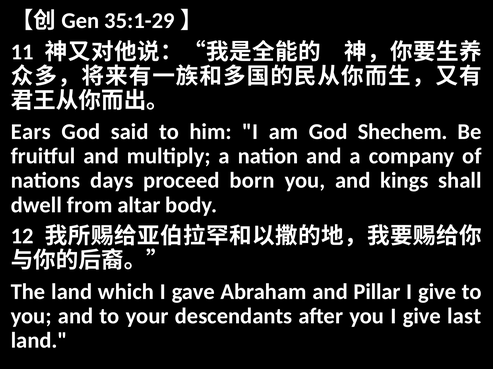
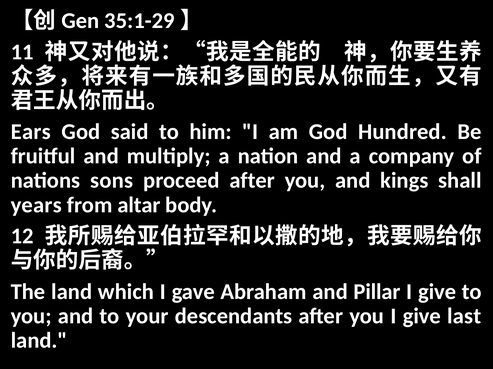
Shechem: Shechem -> Hundred
days: days -> sons
proceed born: born -> after
dwell: dwell -> years
